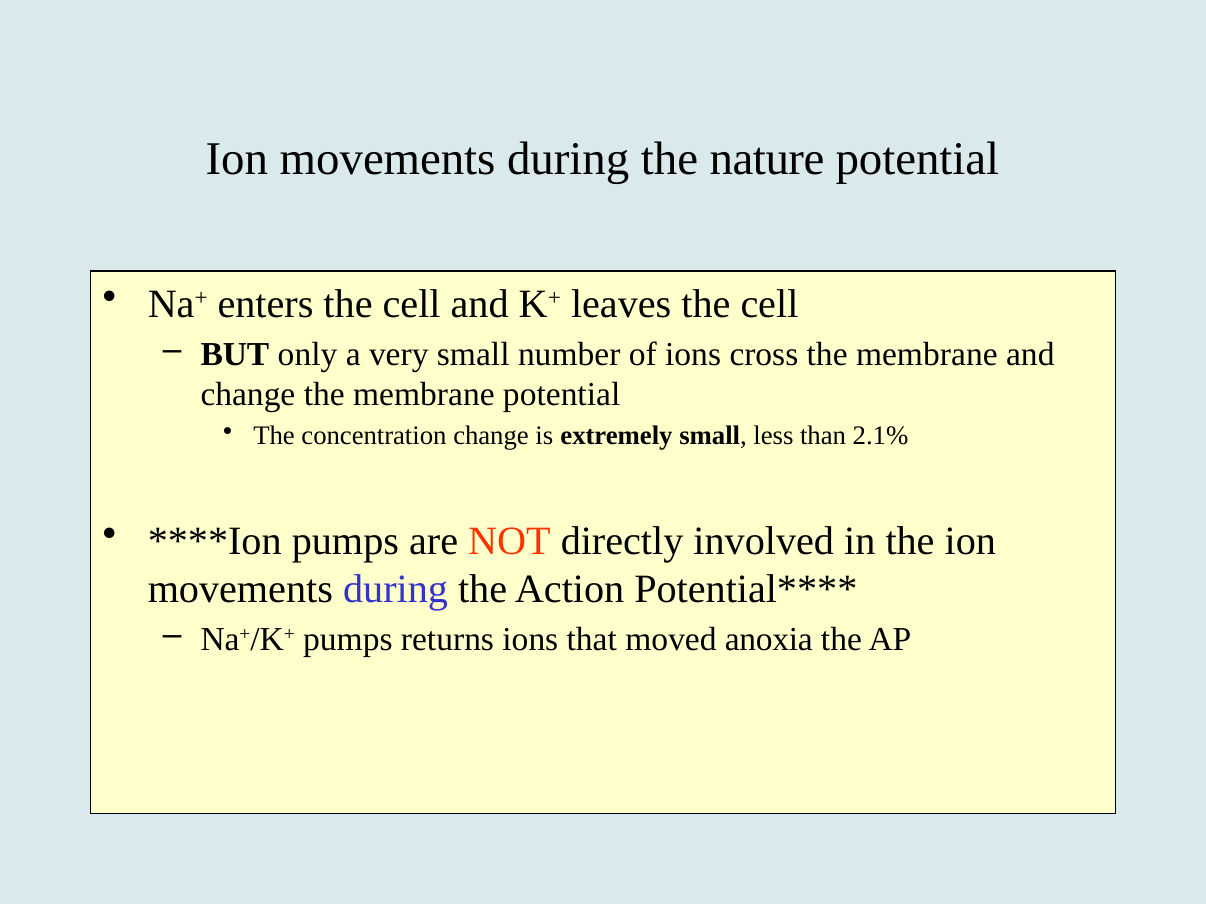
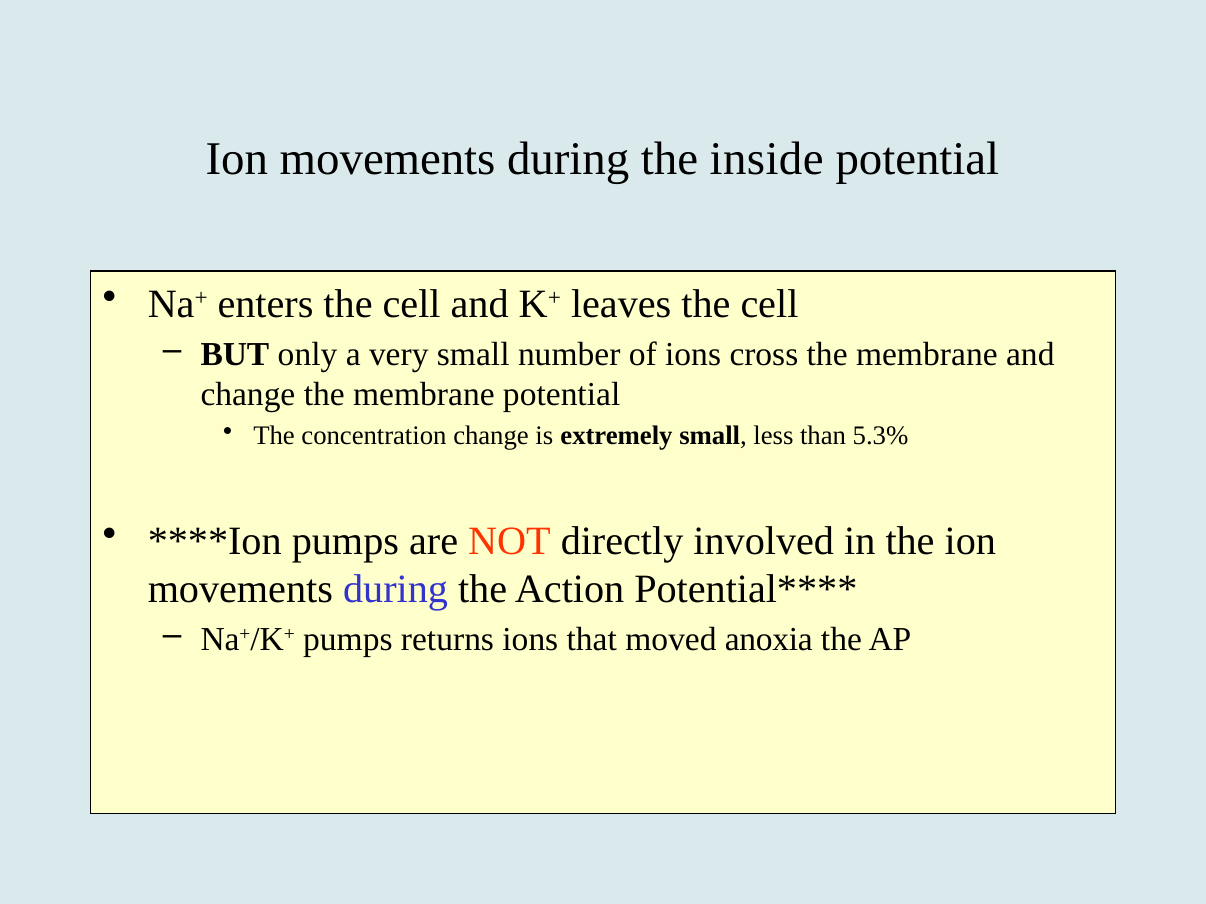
nature: nature -> inside
2.1%: 2.1% -> 5.3%
